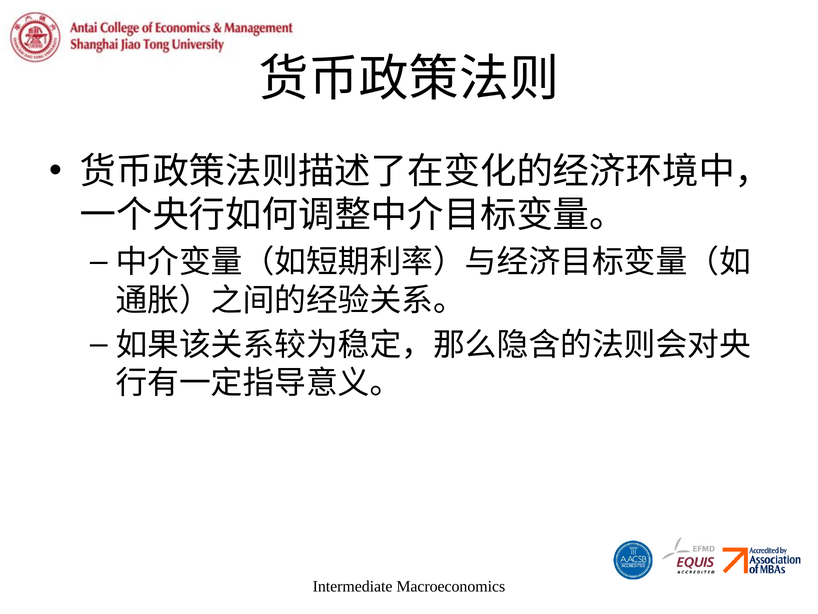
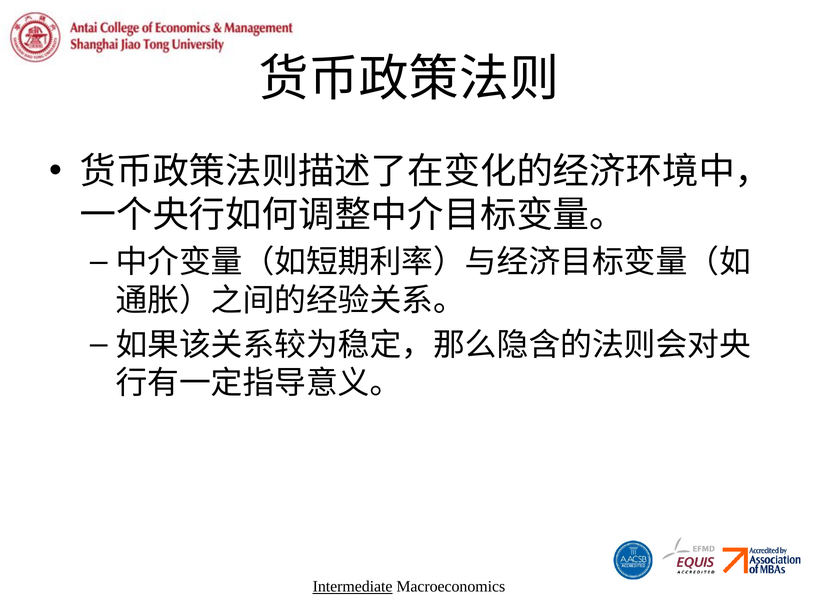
Intermediate underline: none -> present
